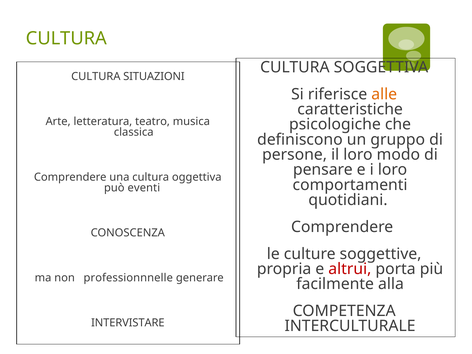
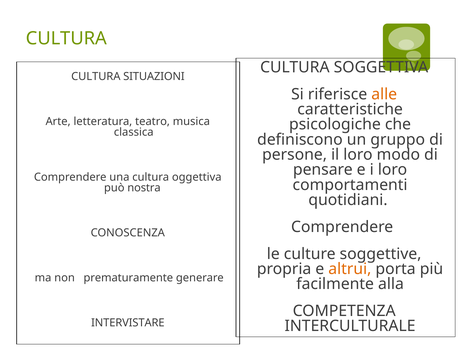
eventi: eventi -> nostra
altrui colour: red -> orange
professionnnelle: professionnnelle -> prematuramente
